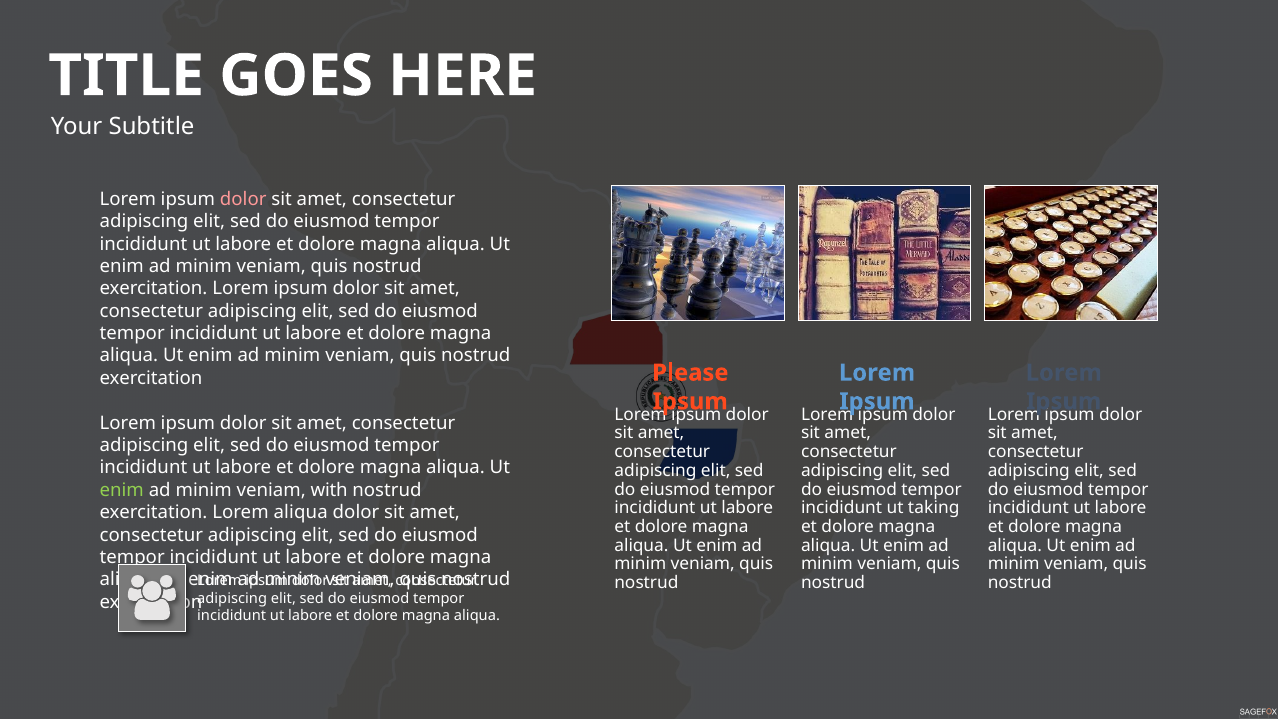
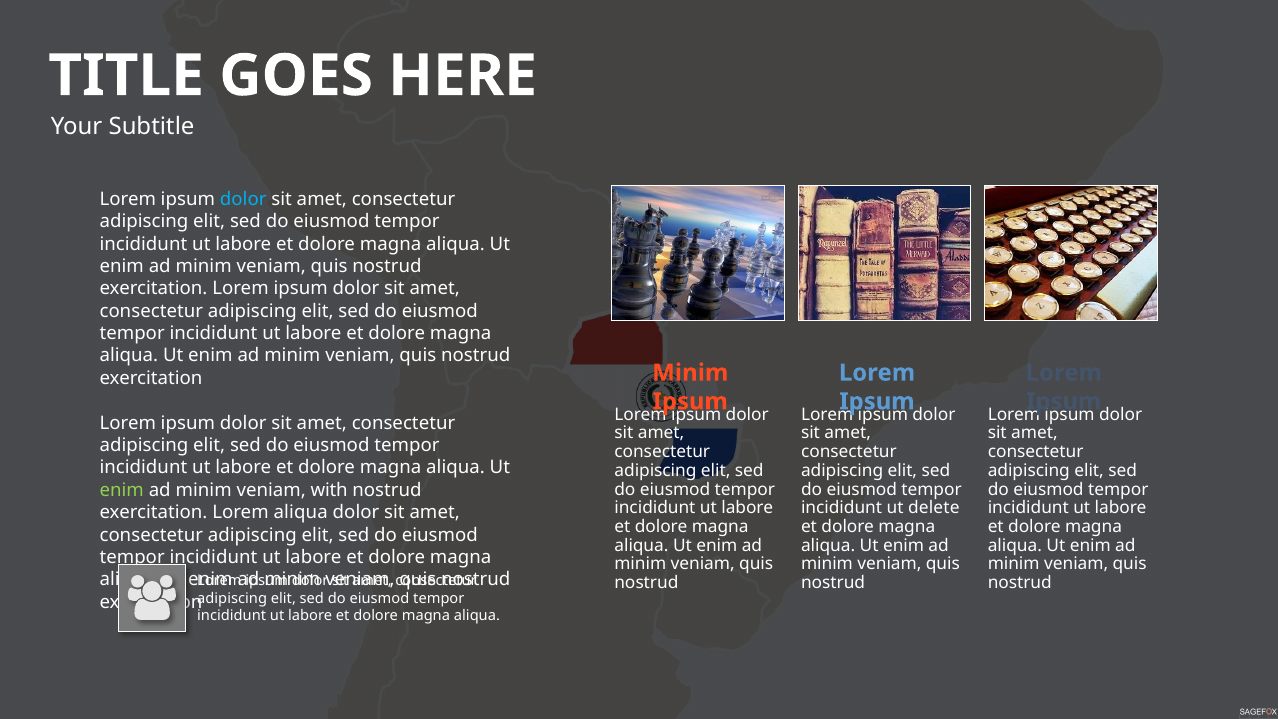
dolor at (243, 199) colour: pink -> light blue
Please at (690, 373): Please -> Minim
taking: taking -> delete
